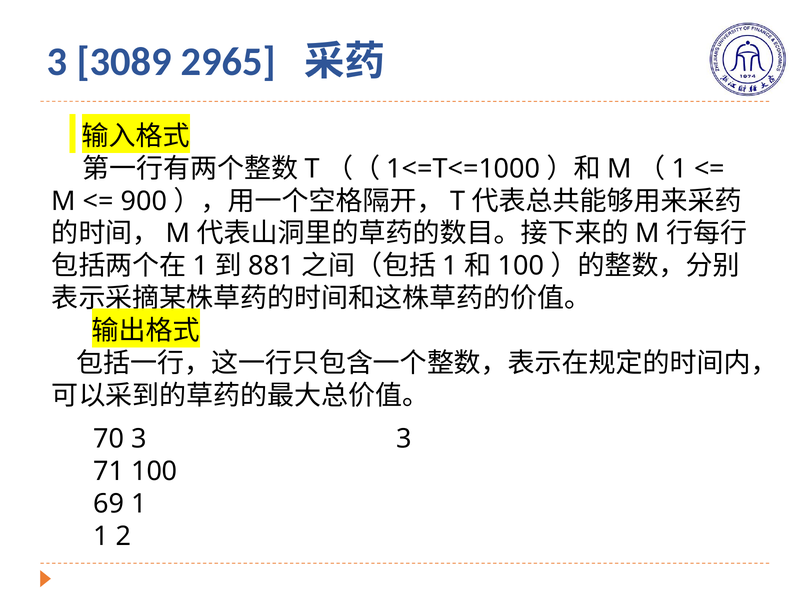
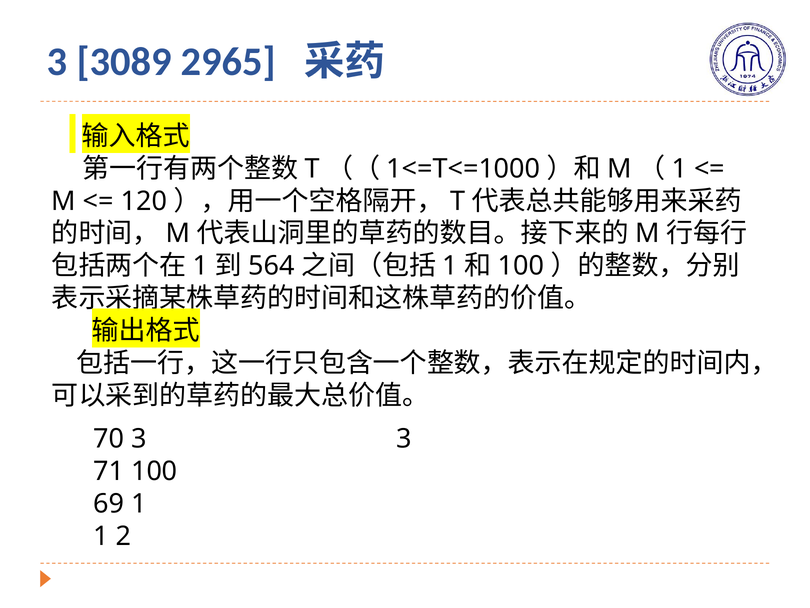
900: 900 -> 120
881: 881 -> 564
